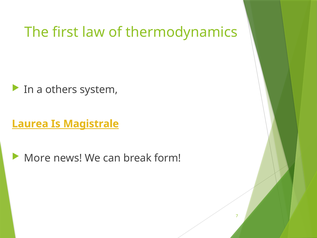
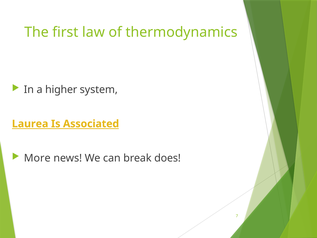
others: others -> higher
Magistrale: Magistrale -> Associated
form: form -> does
